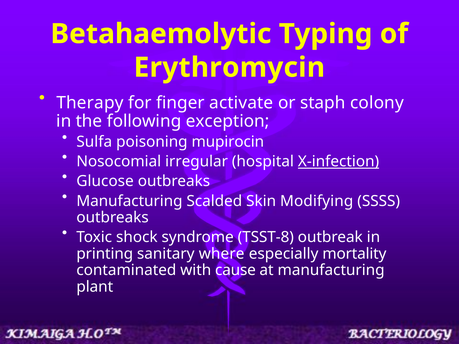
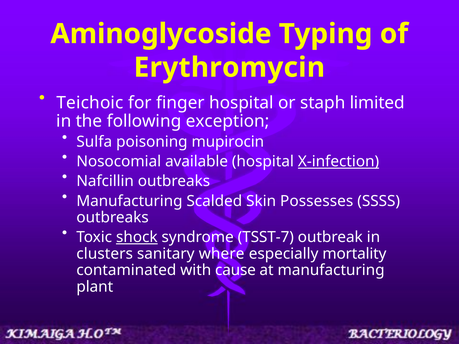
Betahaemolytic: Betahaemolytic -> Aminoglycoside
Therapy: Therapy -> Teichoic
finger activate: activate -> hospital
colony: colony -> limited
irregular: irregular -> available
Glucose: Glucose -> Nafcillin
Modifying: Modifying -> Possesses
shock underline: none -> present
TSST-8: TSST-8 -> TSST-7
printing: printing -> clusters
